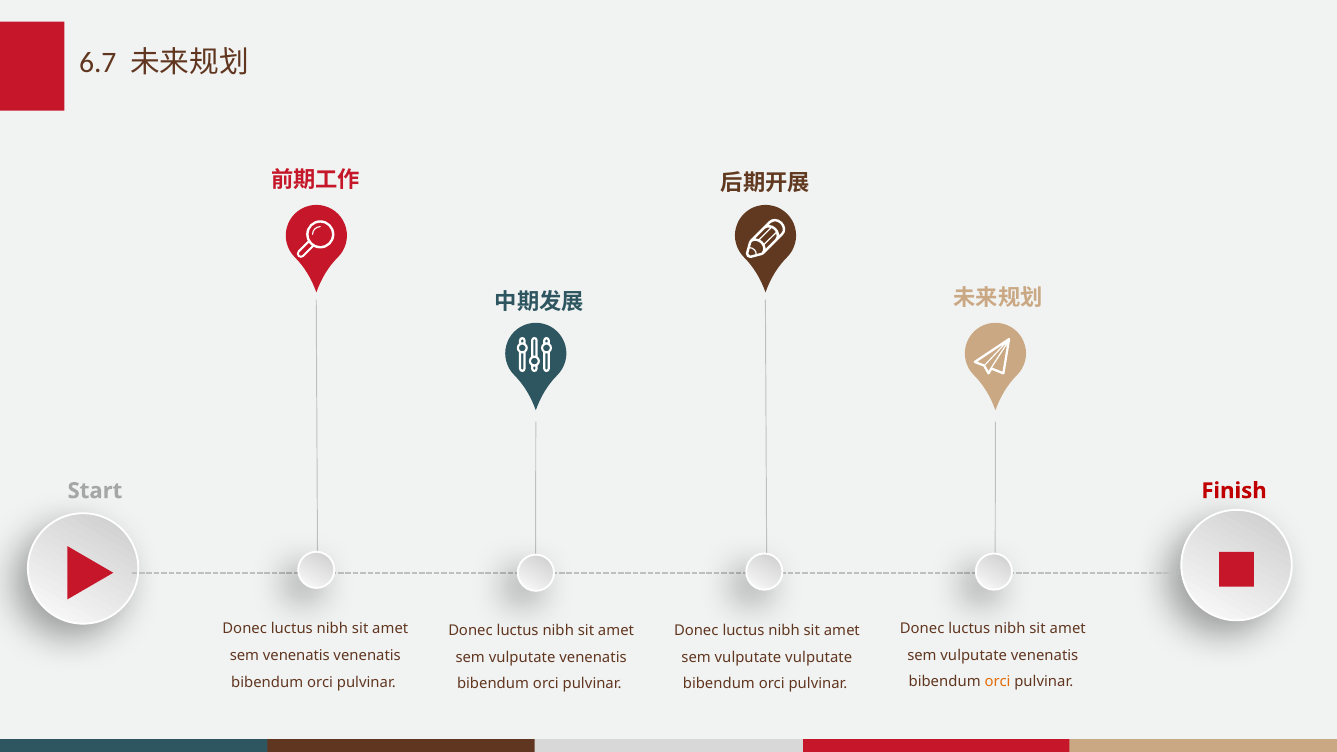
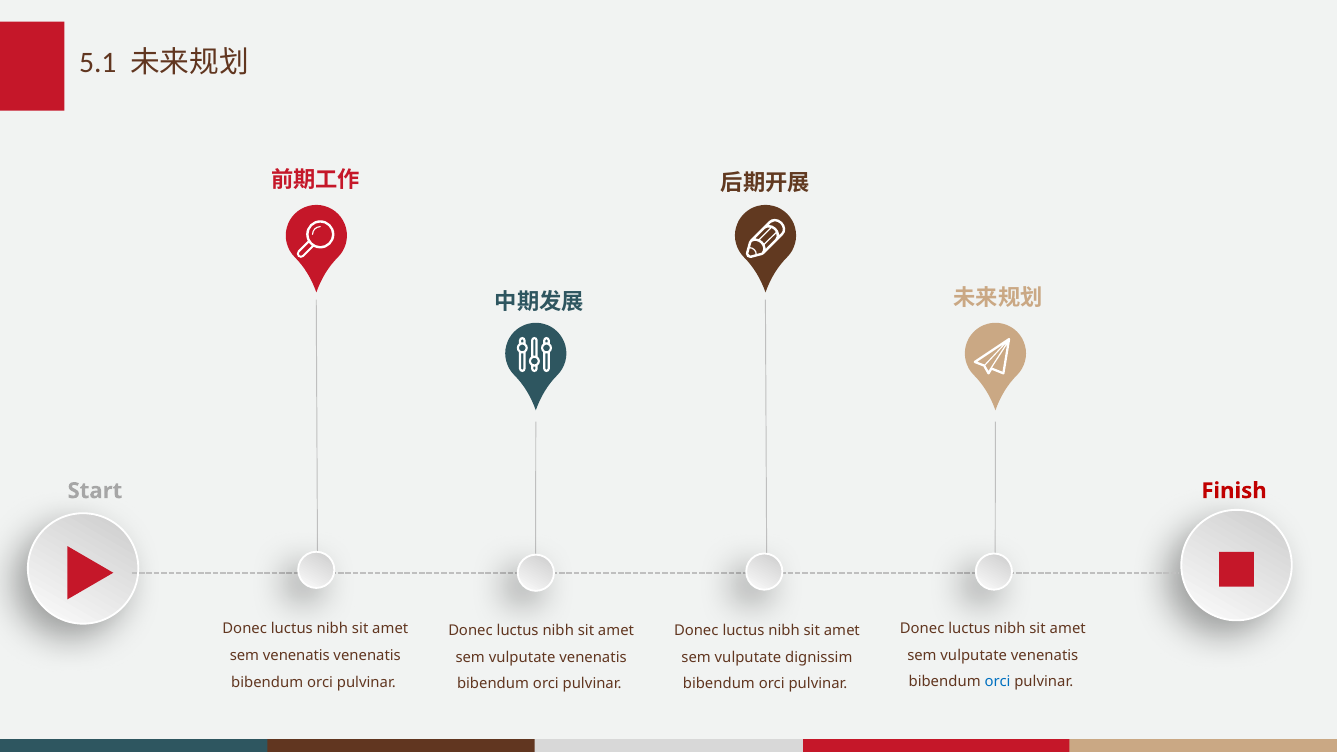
6.7: 6.7 -> 5.1
vulputate vulputate: vulputate -> dignissim
orci at (998, 682) colour: orange -> blue
